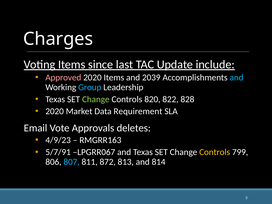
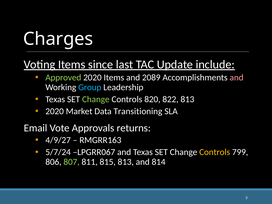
Approved colour: pink -> light green
2039: 2039 -> 2089
and at (237, 77) colour: light blue -> pink
822 828: 828 -> 813
Requirement: Requirement -> Transitioning
deletes: deletes -> returns
4/9/23: 4/9/23 -> 4/9/27
5/7/91: 5/7/91 -> 5/7/24
807 colour: light blue -> light green
872: 872 -> 815
